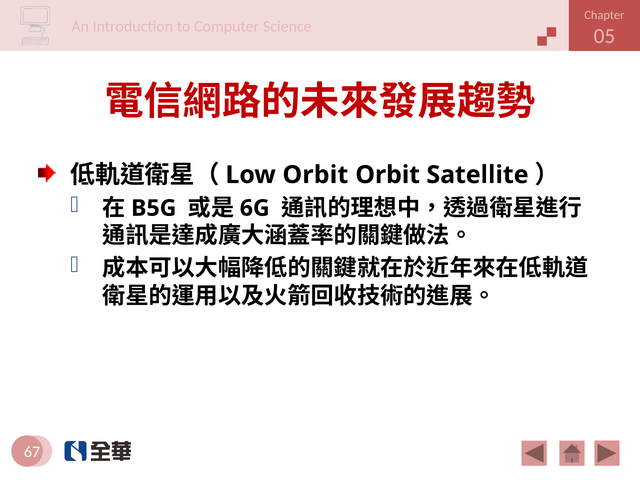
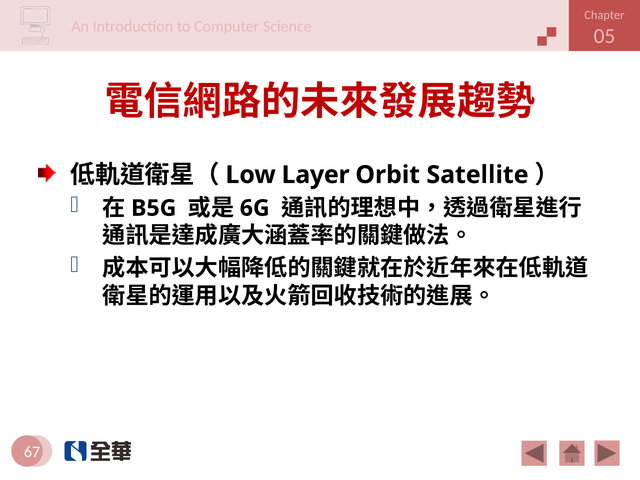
Orbit at (315, 175): Orbit -> Layer
